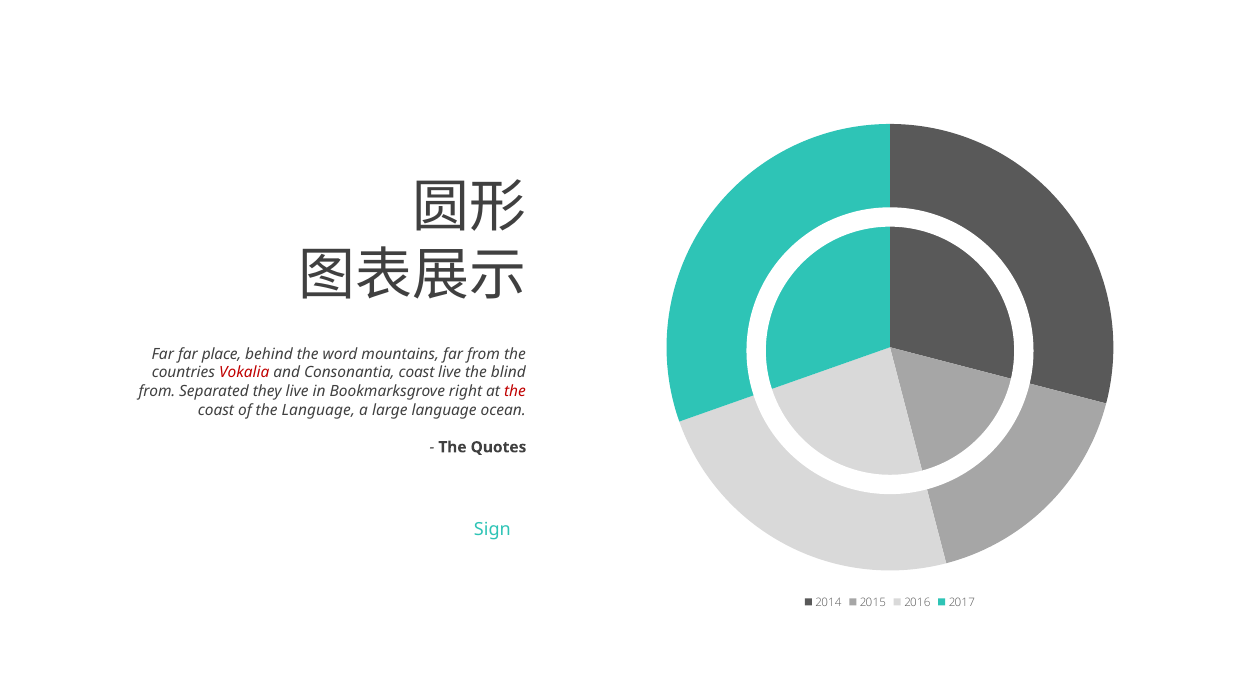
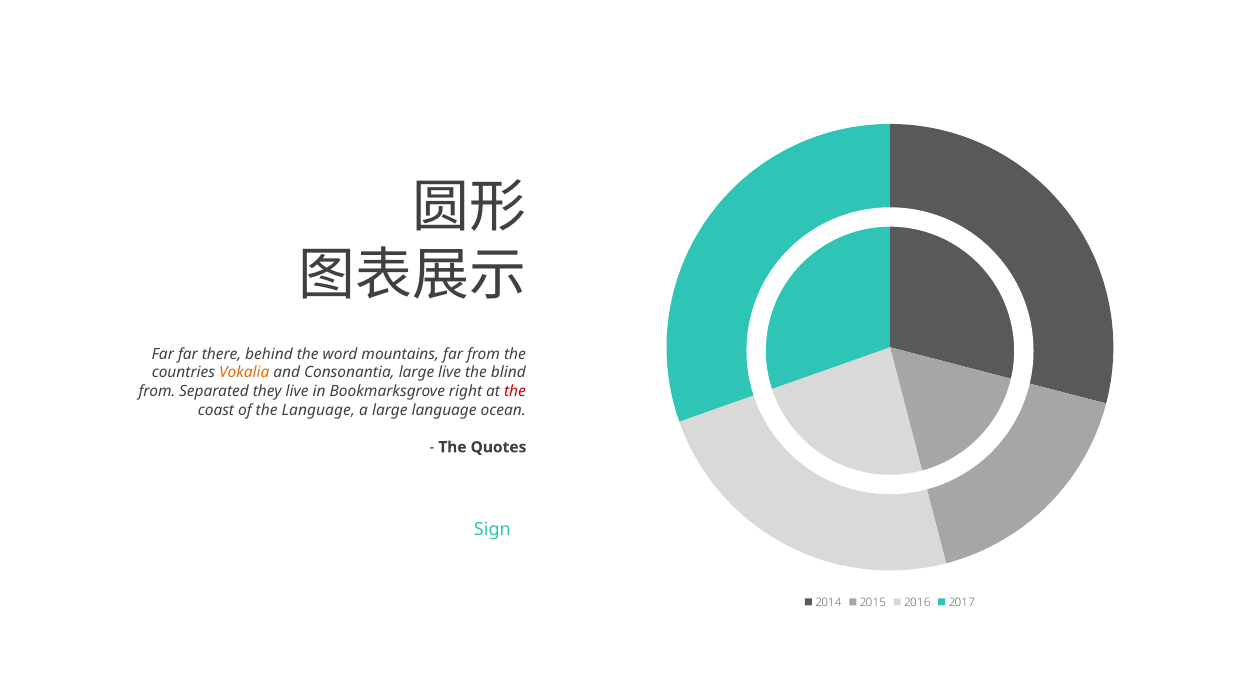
place: place -> there
Vokalia colour: red -> orange
Consonantia coast: coast -> large
